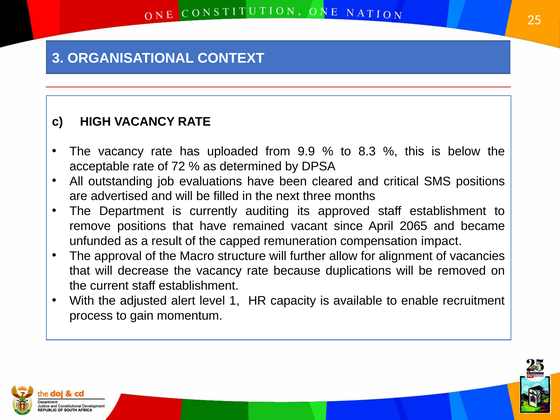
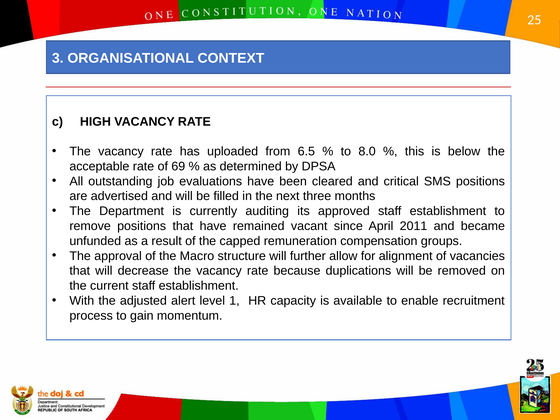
9.9: 9.9 -> 6.5
8.3: 8.3 -> 8.0
72: 72 -> 69
2065: 2065 -> 2011
impact: impact -> groups
